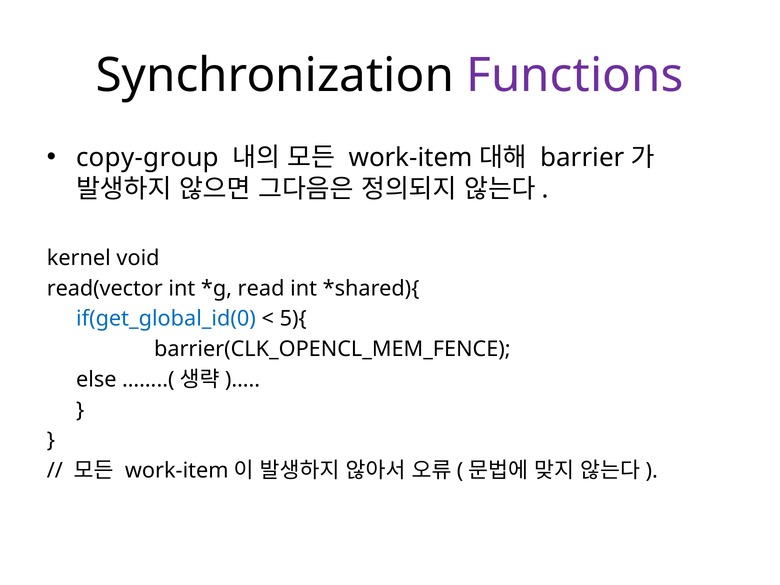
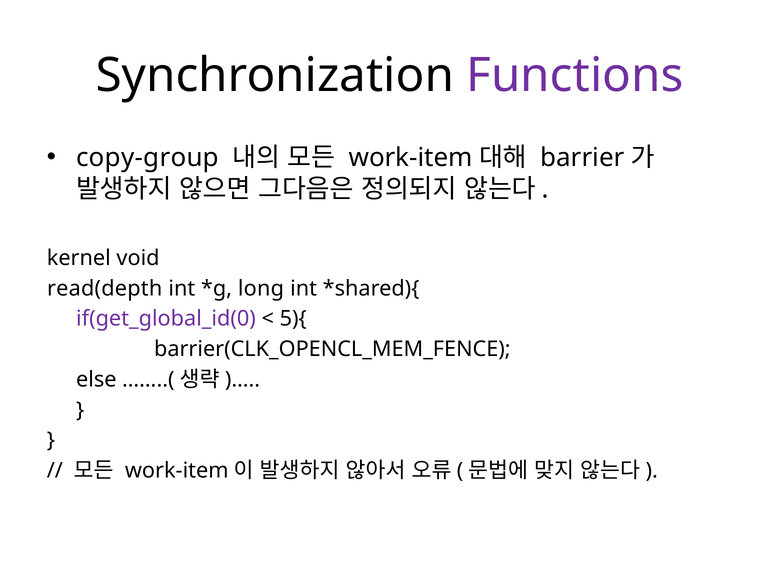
read(vector: read(vector -> read(depth
read: read -> long
if(get_global_id(0 colour: blue -> purple
